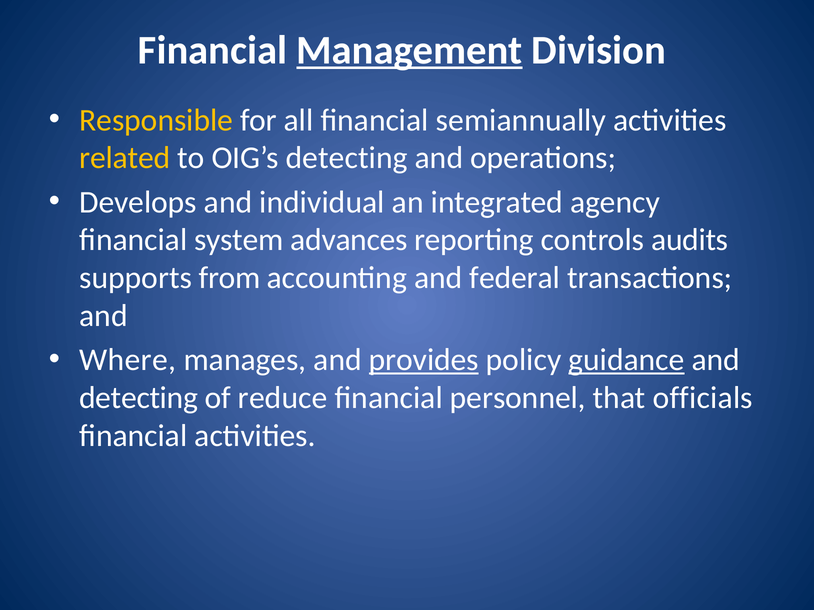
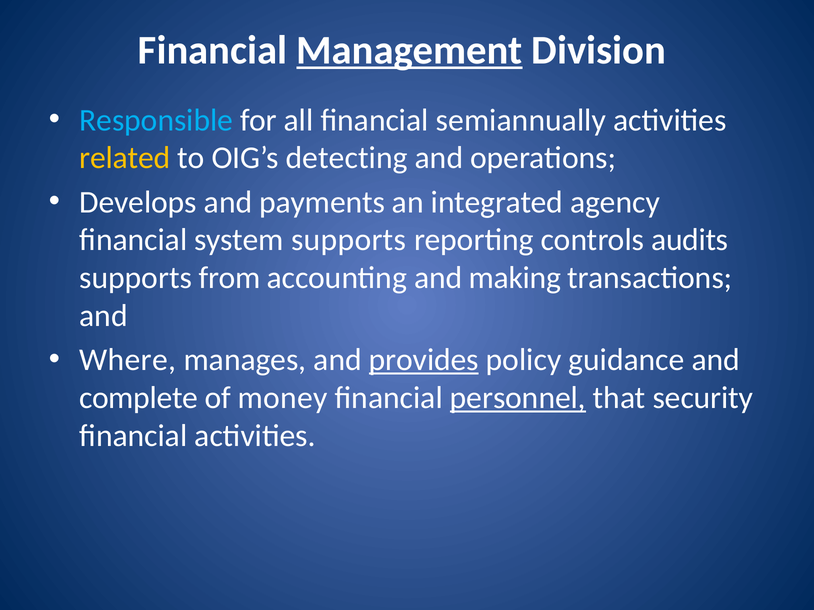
Responsible colour: yellow -> light blue
individual: individual -> payments
system advances: advances -> supports
federal: federal -> making
guidance underline: present -> none
detecting at (139, 398): detecting -> complete
reduce: reduce -> money
personnel underline: none -> present
officials: officials -> security
